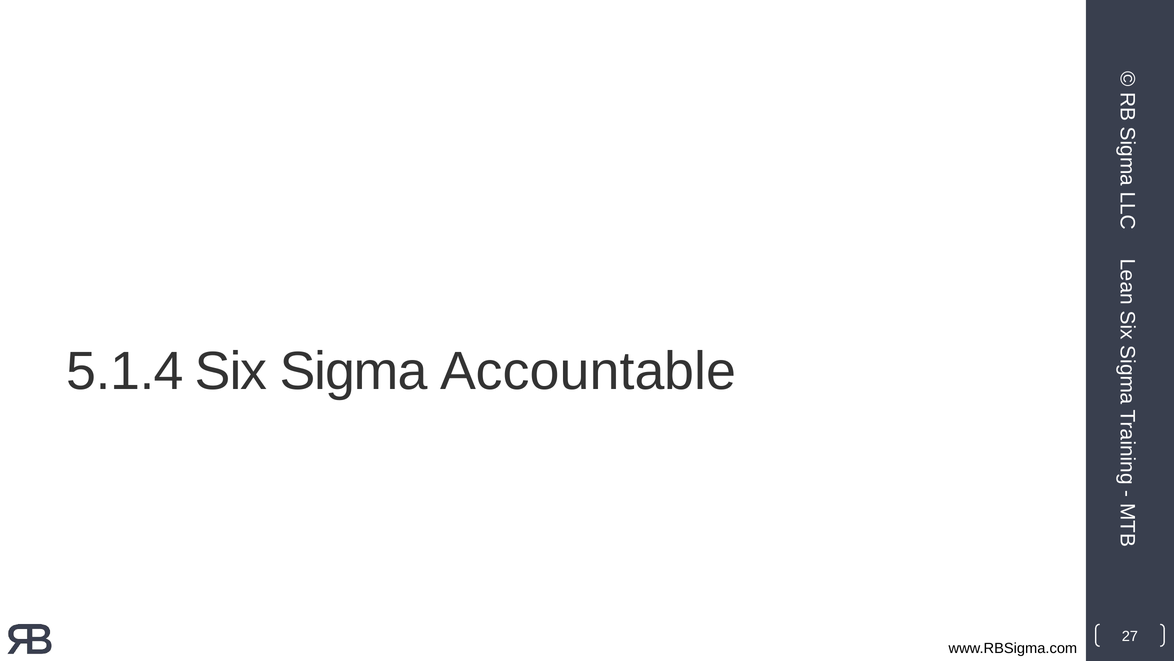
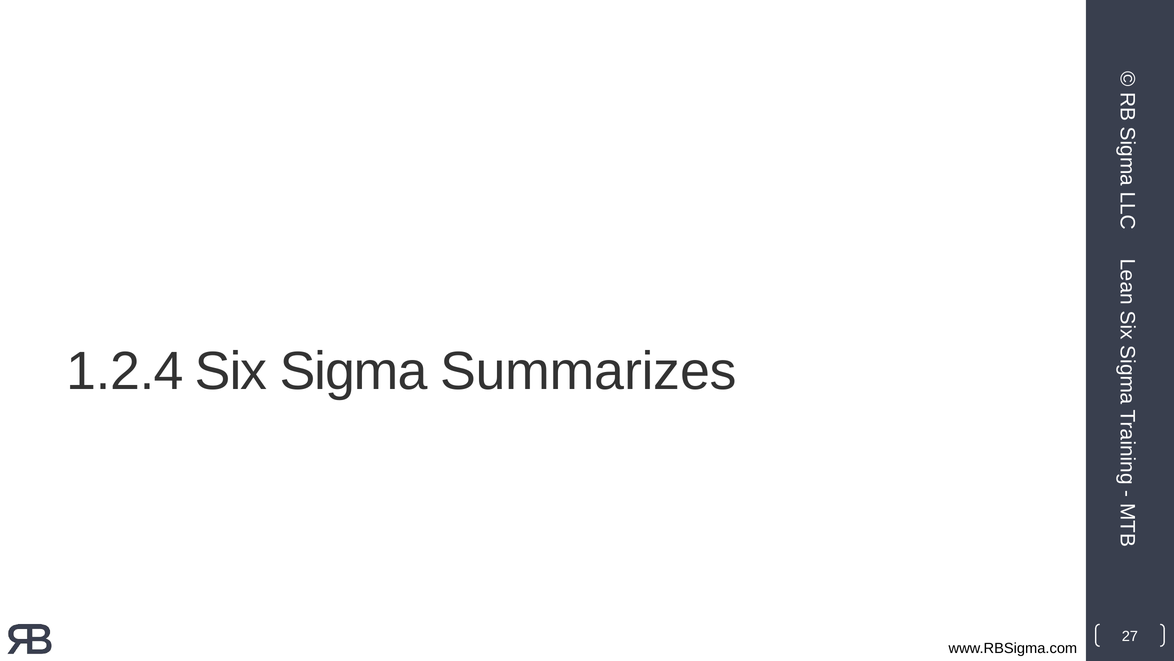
5.1.4: 5.1.4 -> 1.2.4
Accountable: Accountable -> Summarizes
